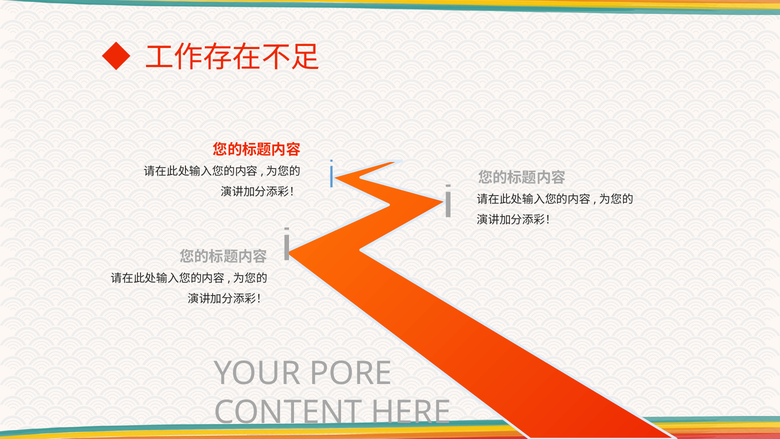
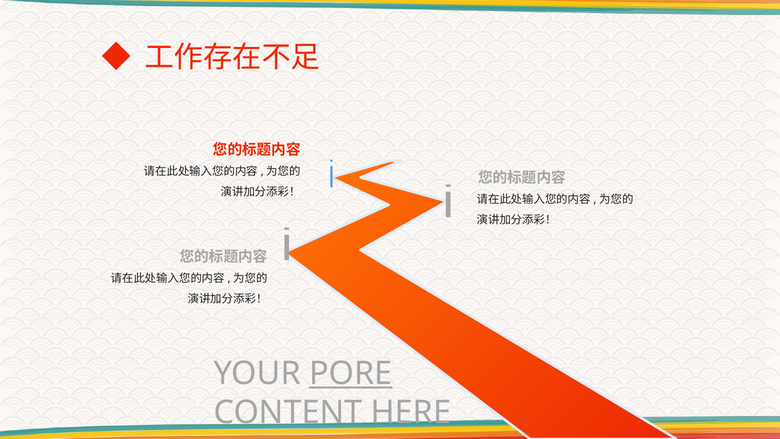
PORE underline: none -> present
